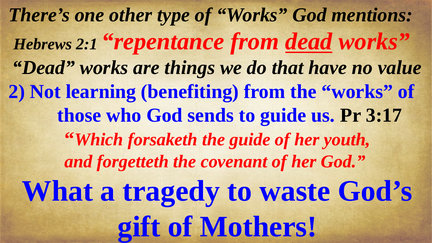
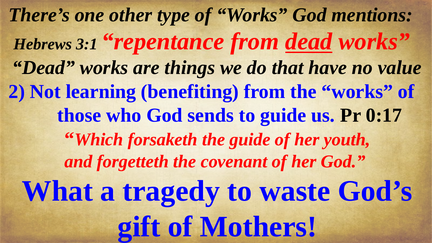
2:1: 2:1 -> 3:1
3:17: 3:17 -> 0:17
